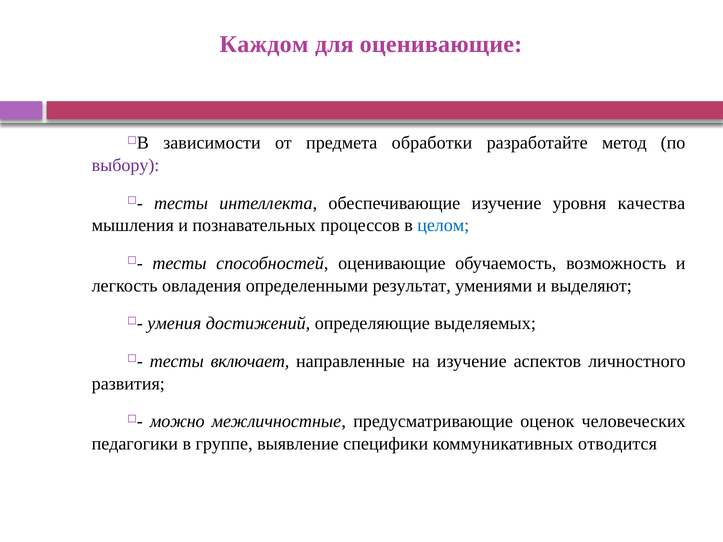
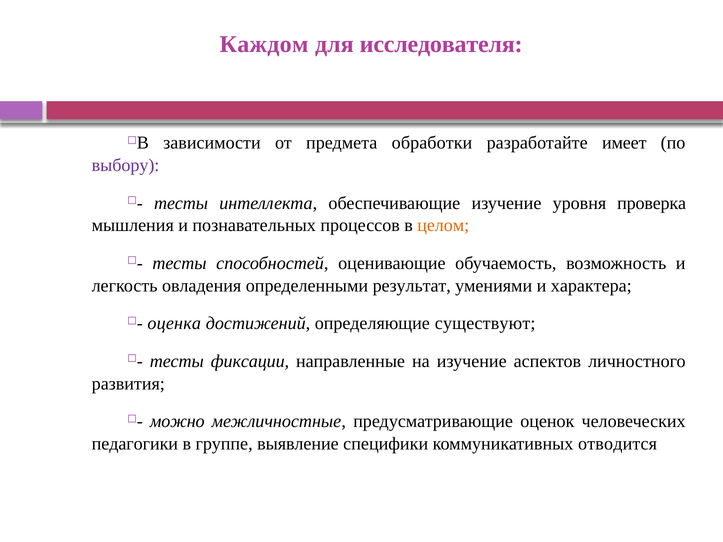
для оценивающие: оценивающие -> исследователя
метод: метод -> имеет
качества: качества -> проверка
целом colour: blue -> orange
выделяют: выделяют -> характера
умения: умения -> оценка
выделяемых: выделяемых -> существуют
включает: включает -> фиксации
